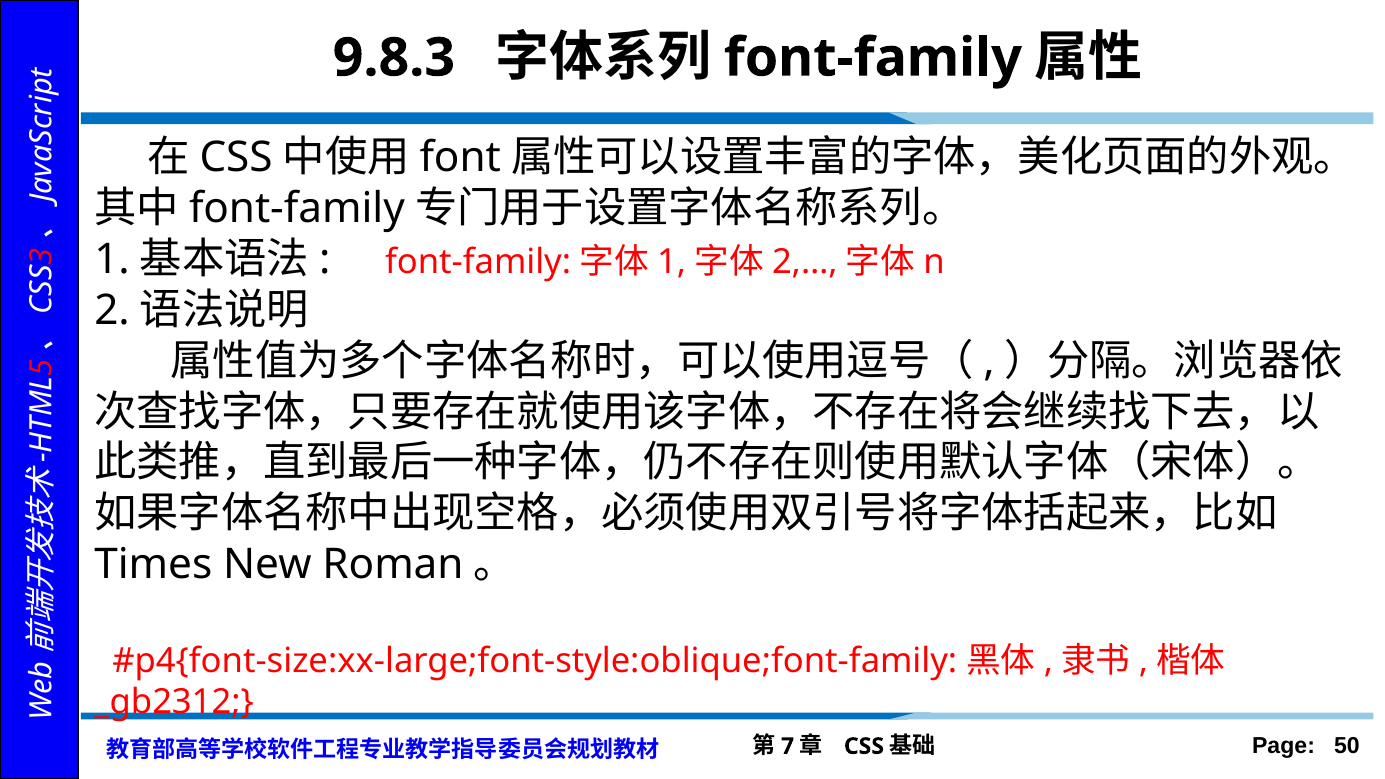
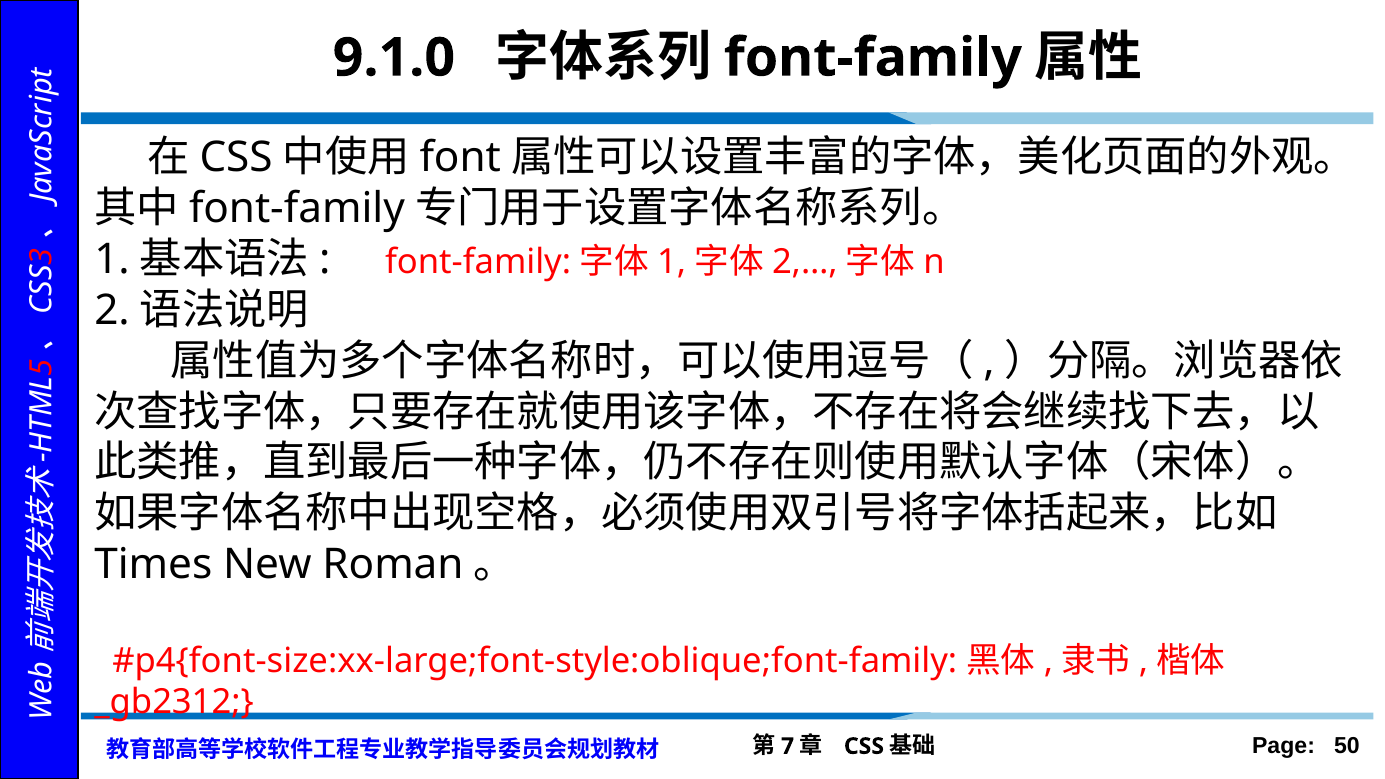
9.8.3: 9.8.3 -> 9.1.0
